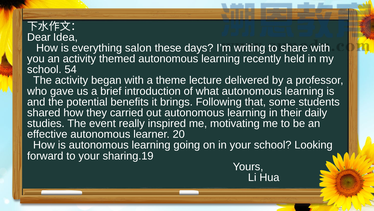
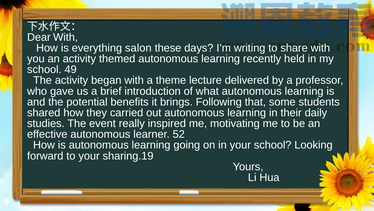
Dear Idea: Idea -> With
54: 54 -> 49
20: 20 -> 52
